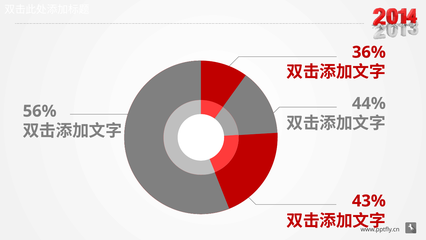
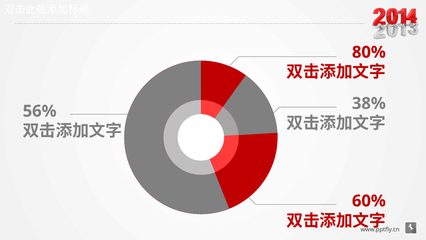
36%: 36% -> 80%
44%: 44% -> 38%
43%: 43% -> 60%
